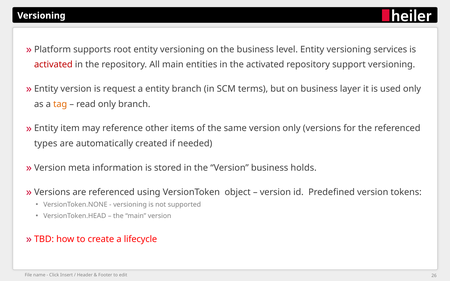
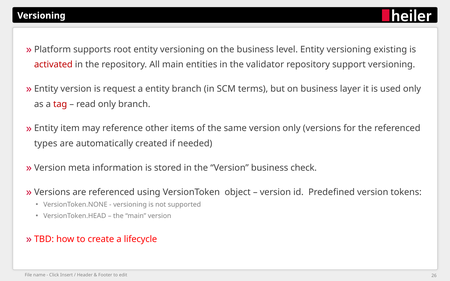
services: services -> existing
the activated: activated -> validator
tag colour: orange -> red
holds: holds -> check
